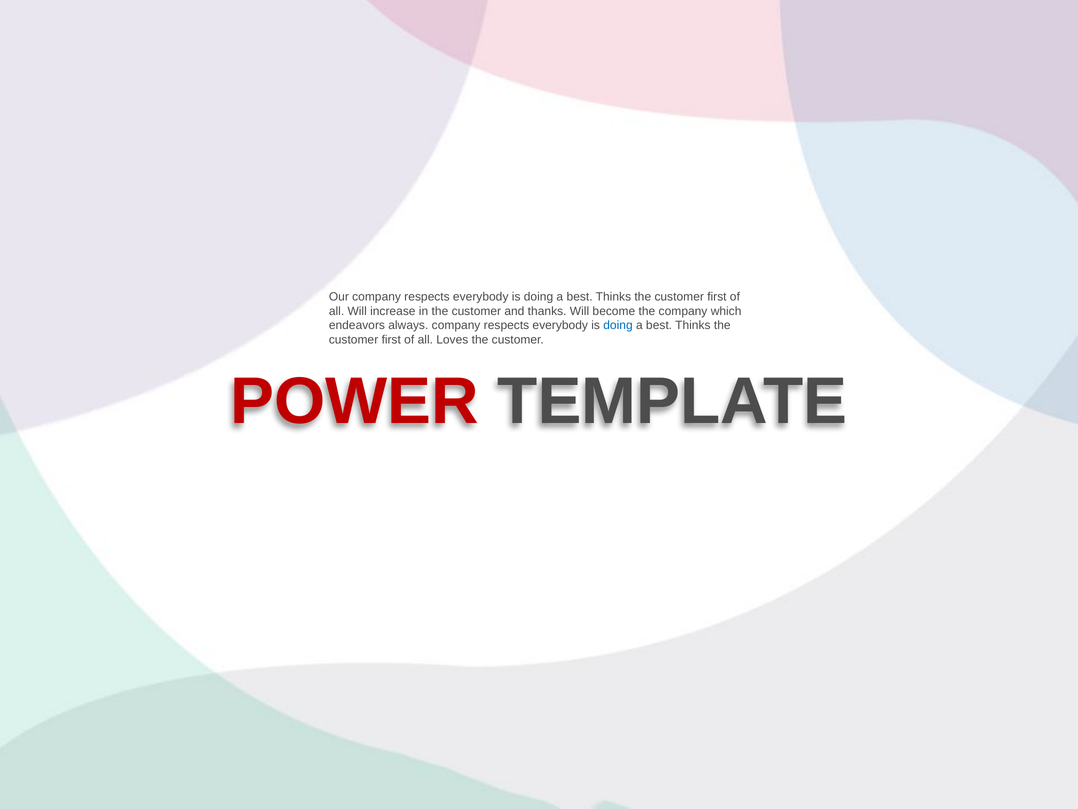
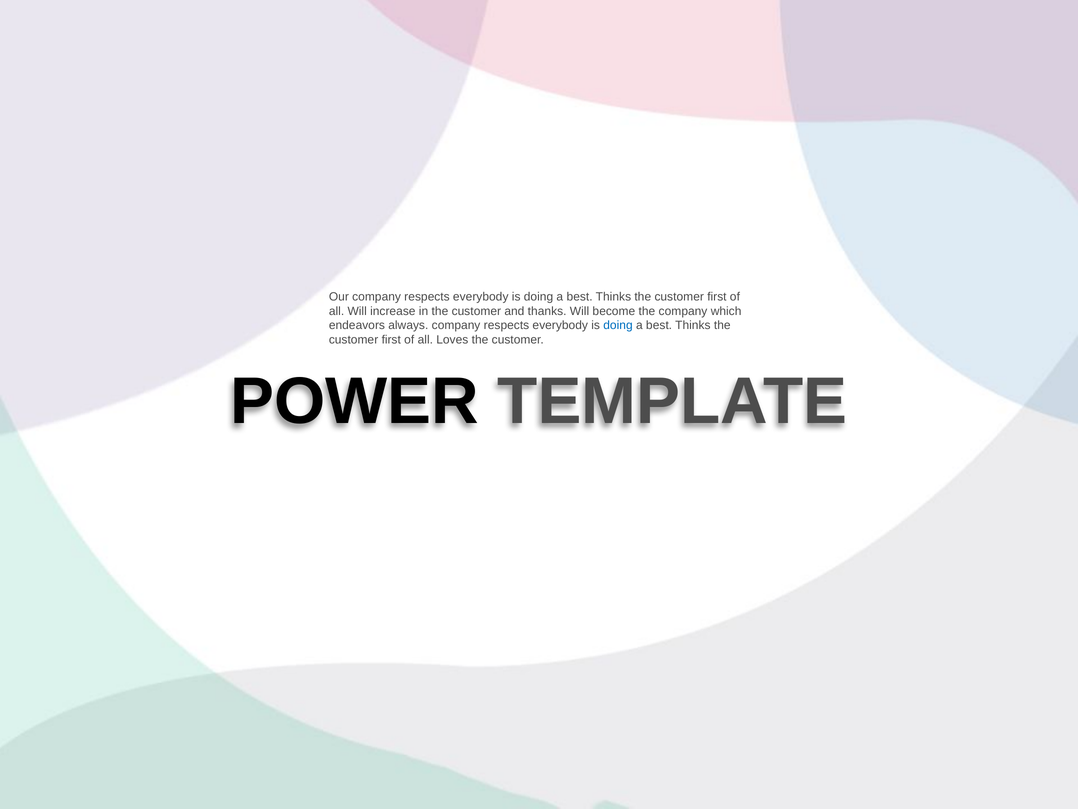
POWER colour: red -> black
